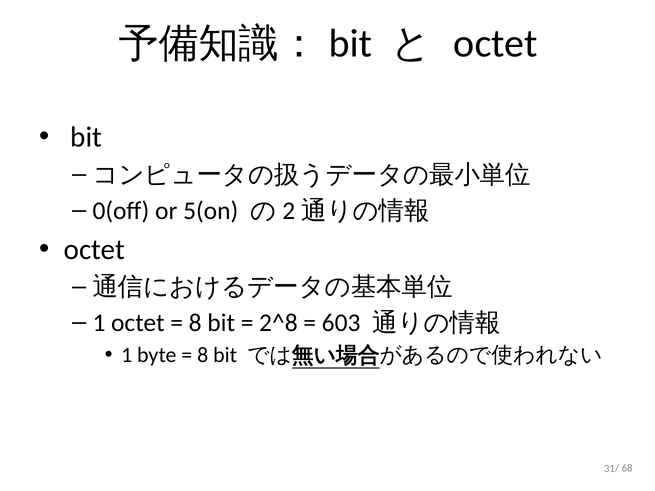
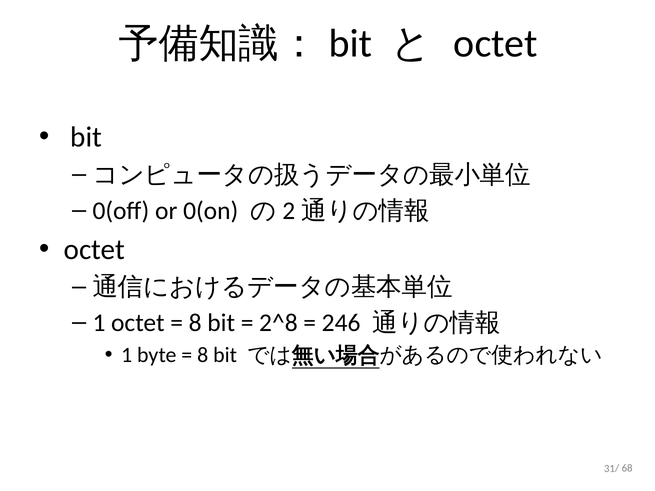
5(on: 5(on -> 0(on
603: 603 -> 246
